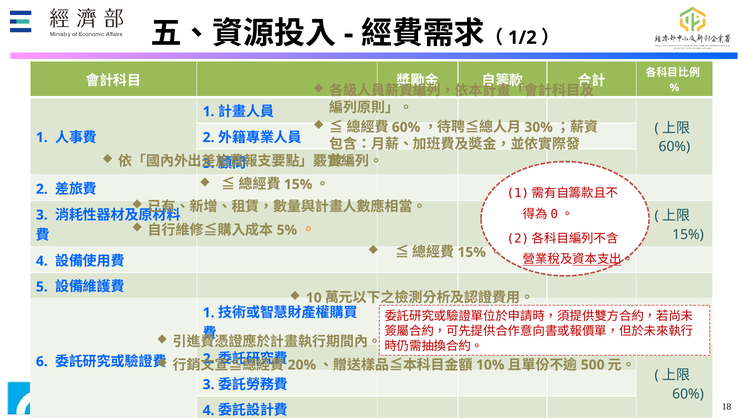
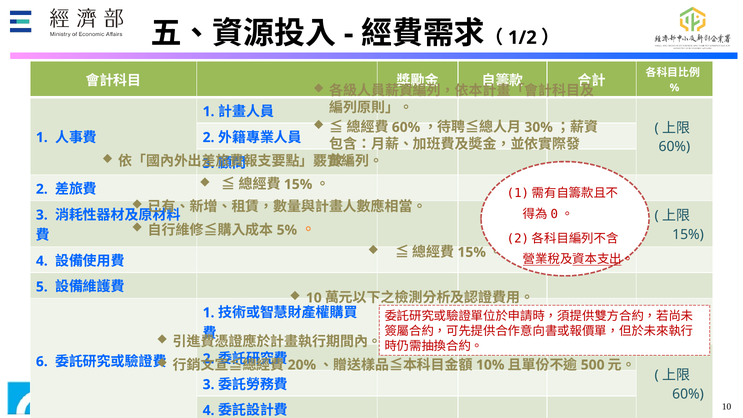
18 at (727, 407): 18 -> 10
